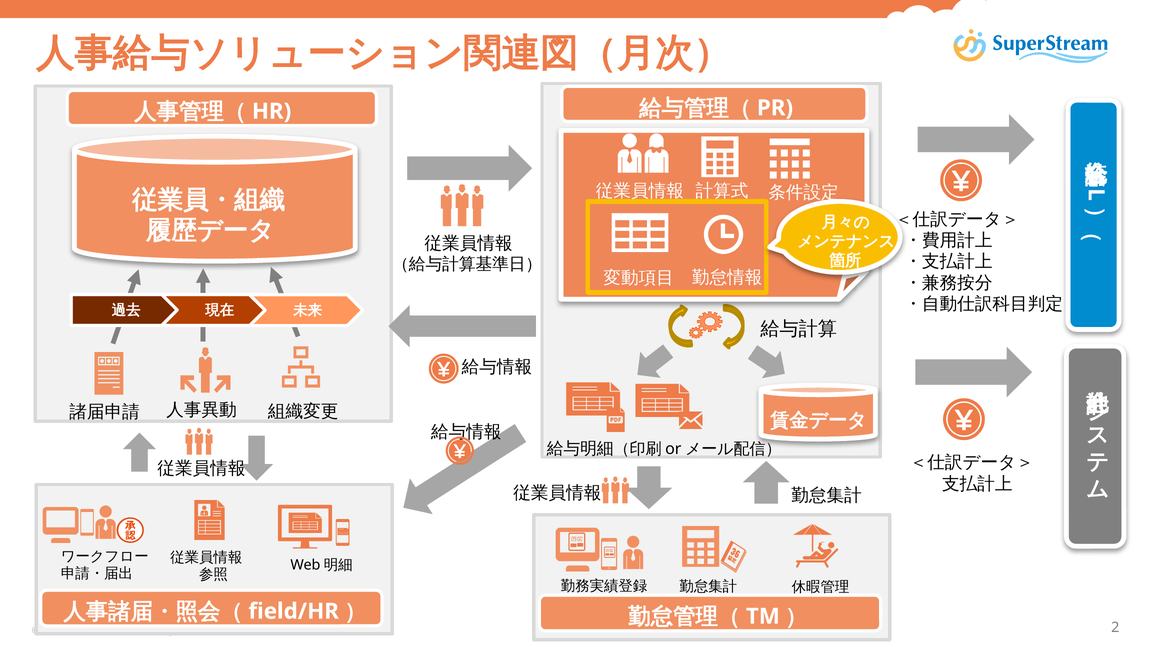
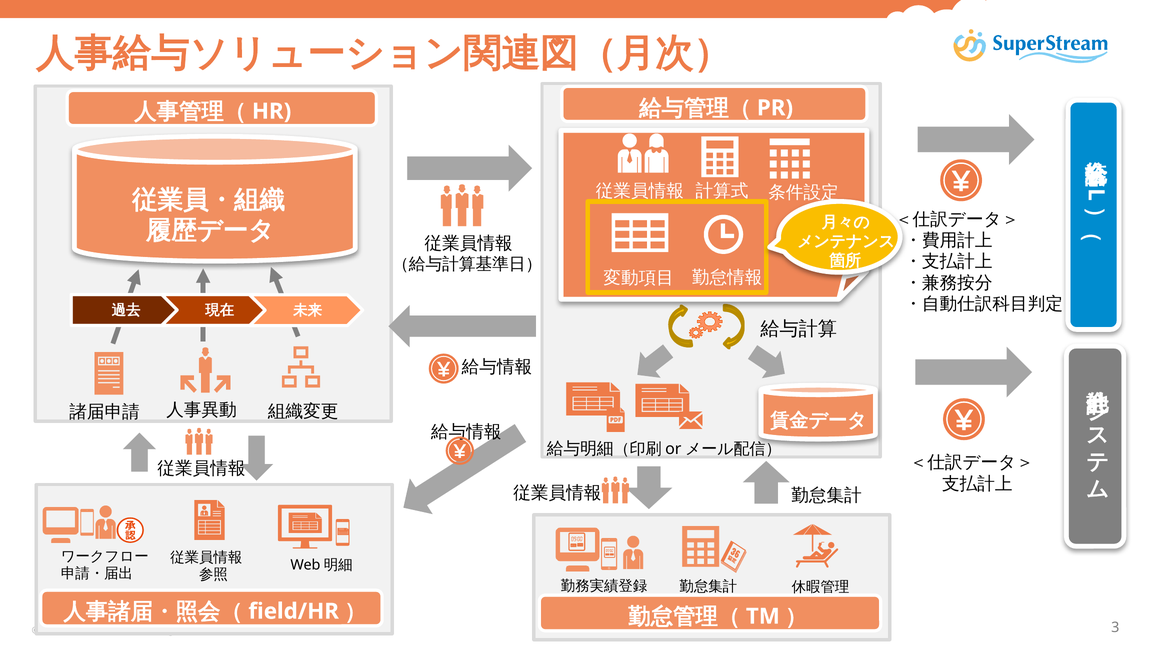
2: 2 -> 3
